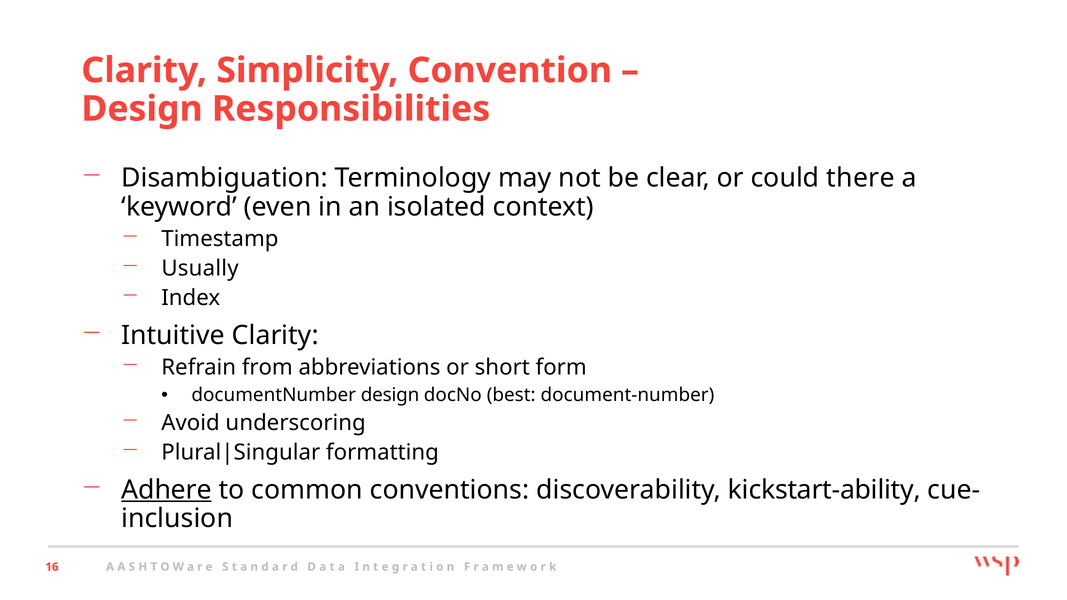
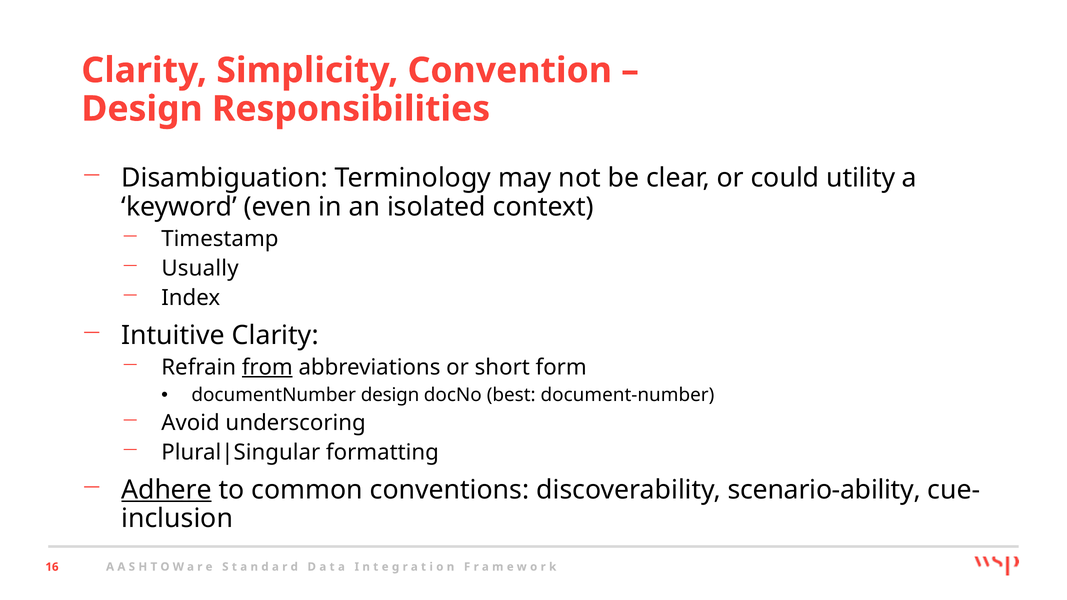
there: there -> utility
from underline: none -> present
kickstart-ability: kickstart-ability -> scenario-ability
